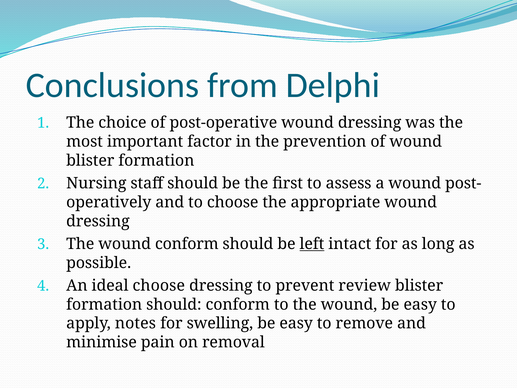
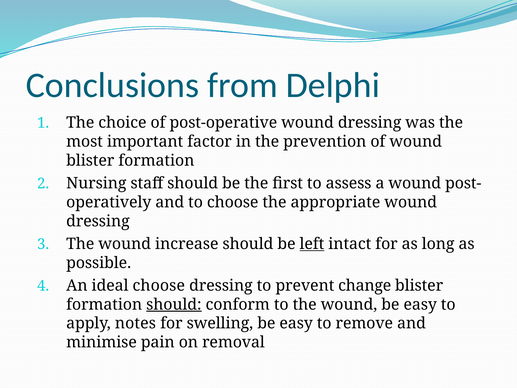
wound conform: conform -> increase
review: review -> change
should at (174, 304) underline: none -> present
